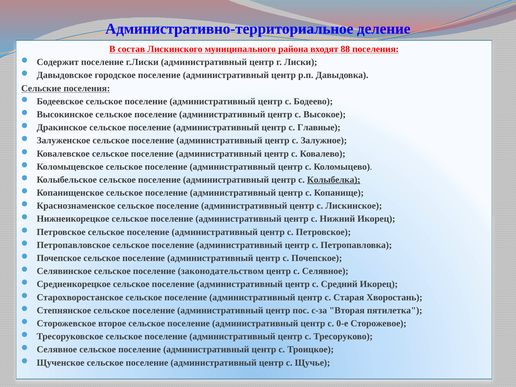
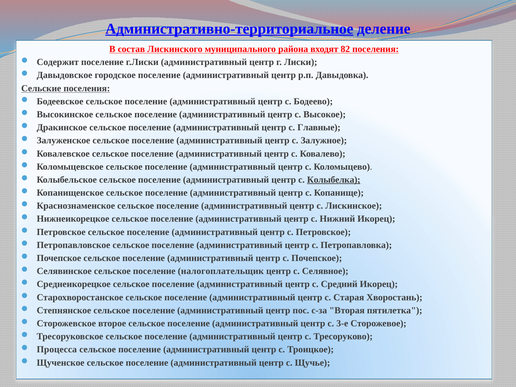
Административно-территориальное underline: none -> present
88: 88 -> 82
законодательством: законодательством -> налогоплательщик
0-е: 0-е -> 3-е
Селявное at (57, 350): Селявное -> Процесса
